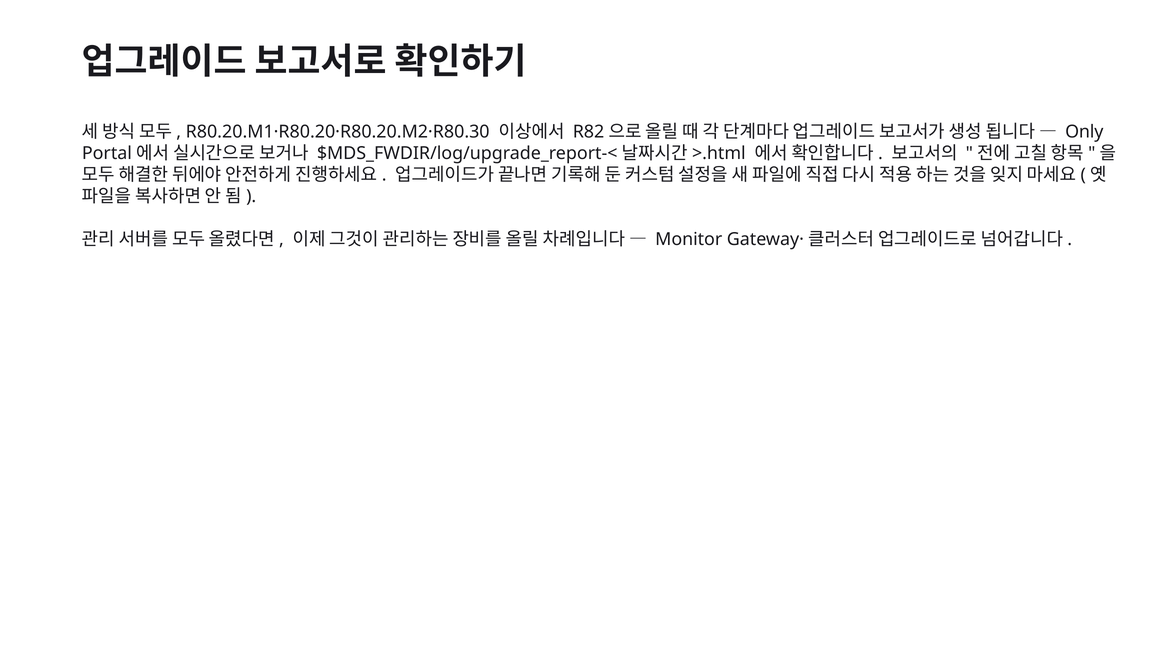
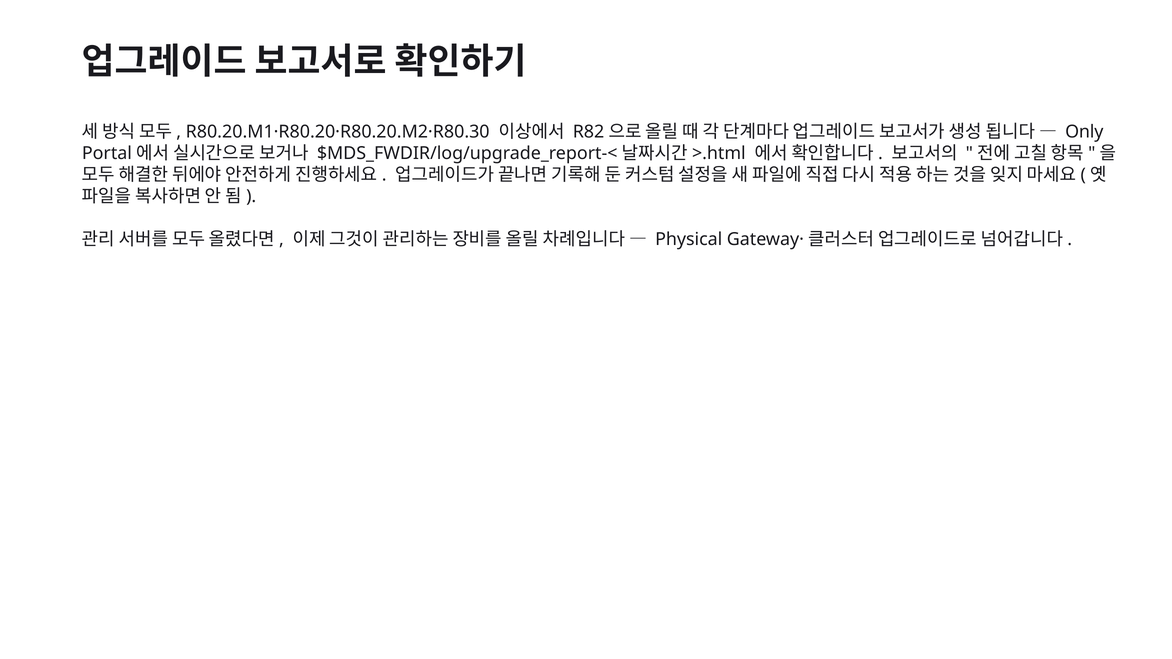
Monitor: Monitor -> Physical
